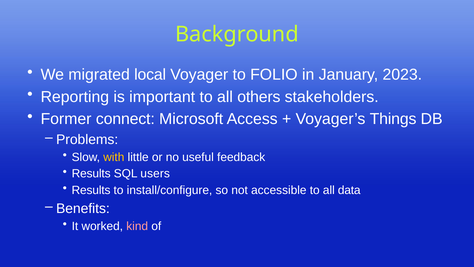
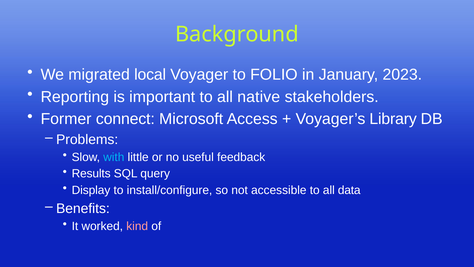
others: others -> native
Things: Things -> Library
with colour: yellow -> light blue
users: users -> query
Results at (91, 190): Results -> Display
